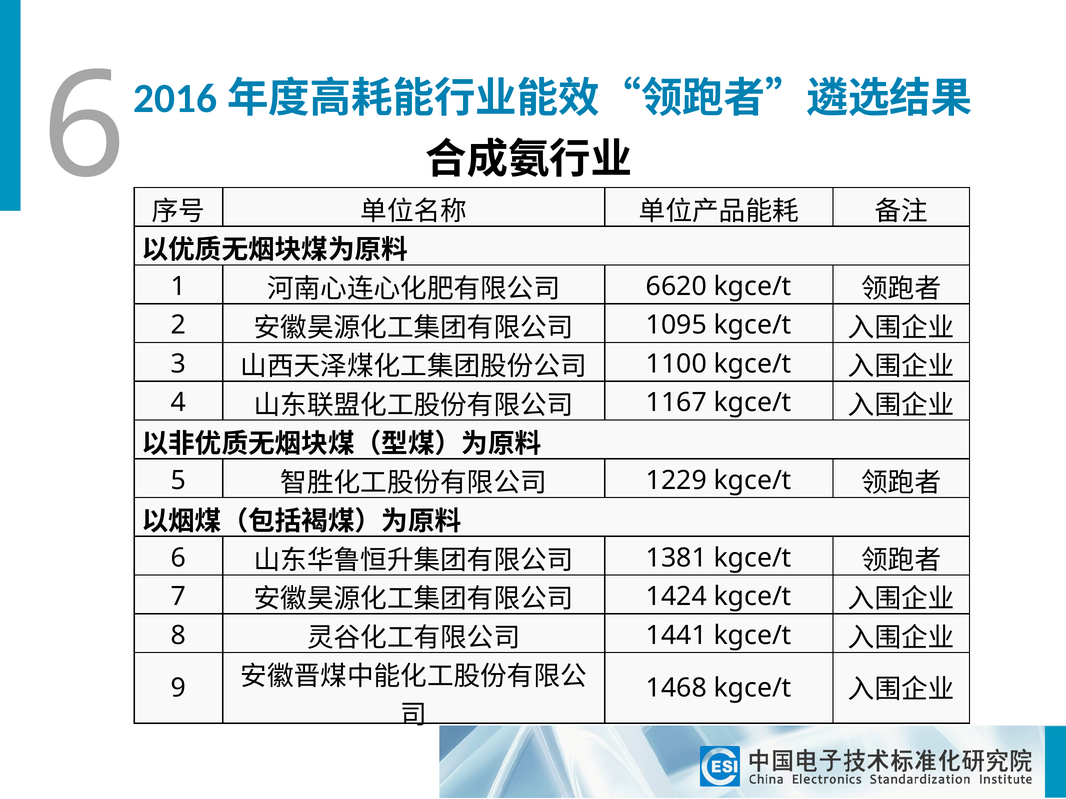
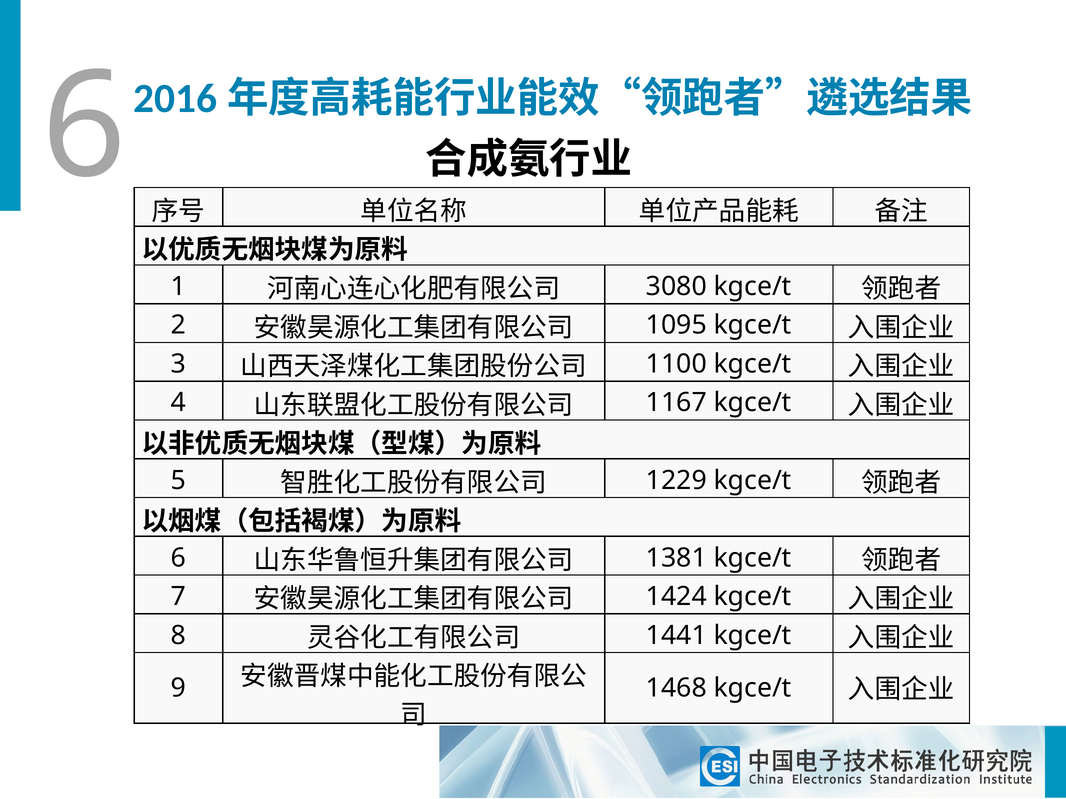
6620: 6620 -> 3080
